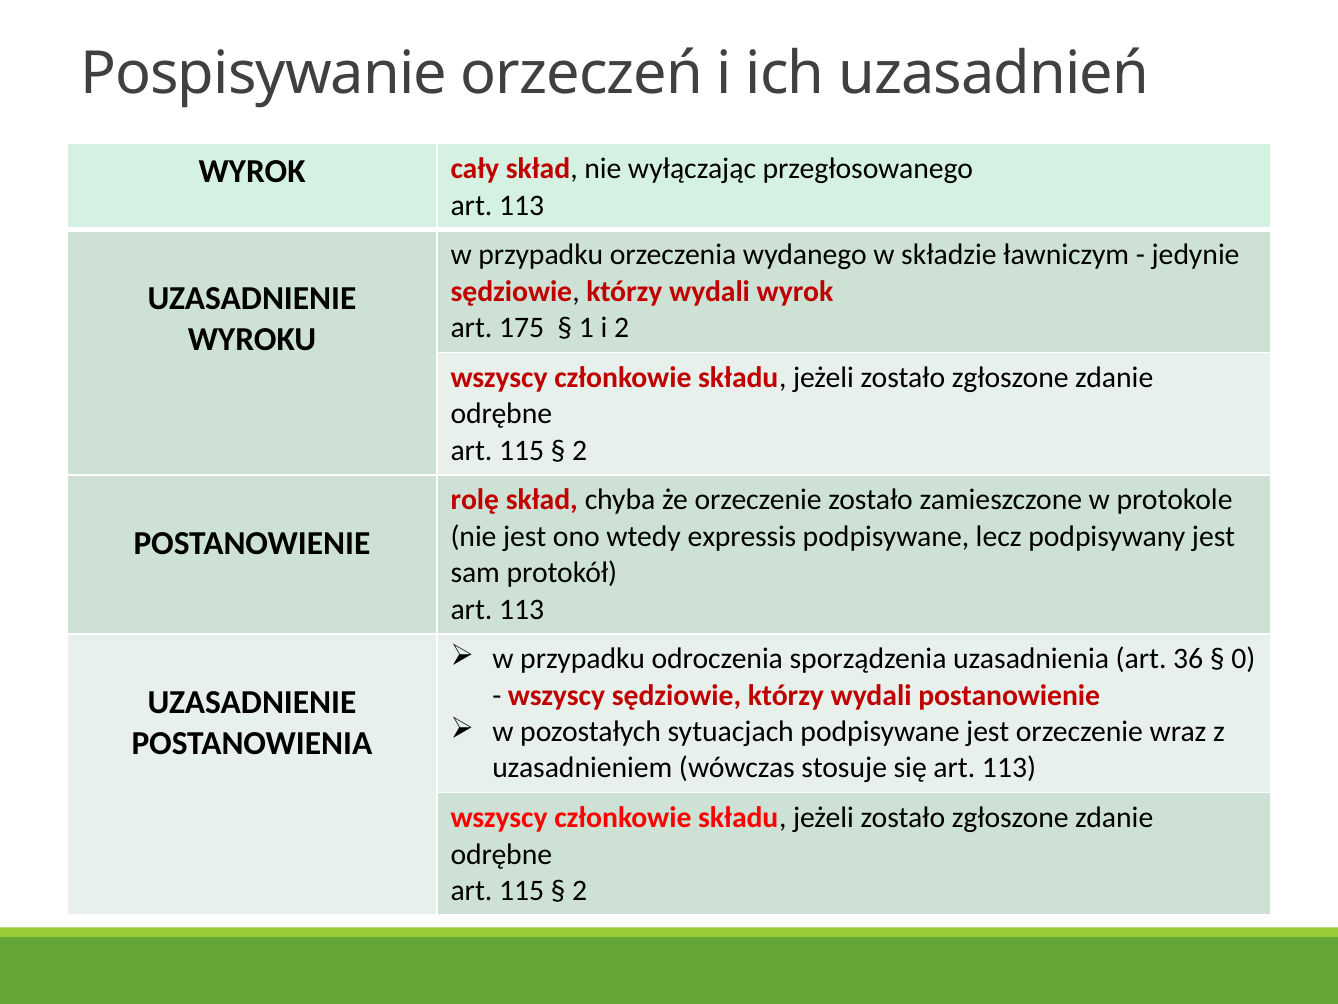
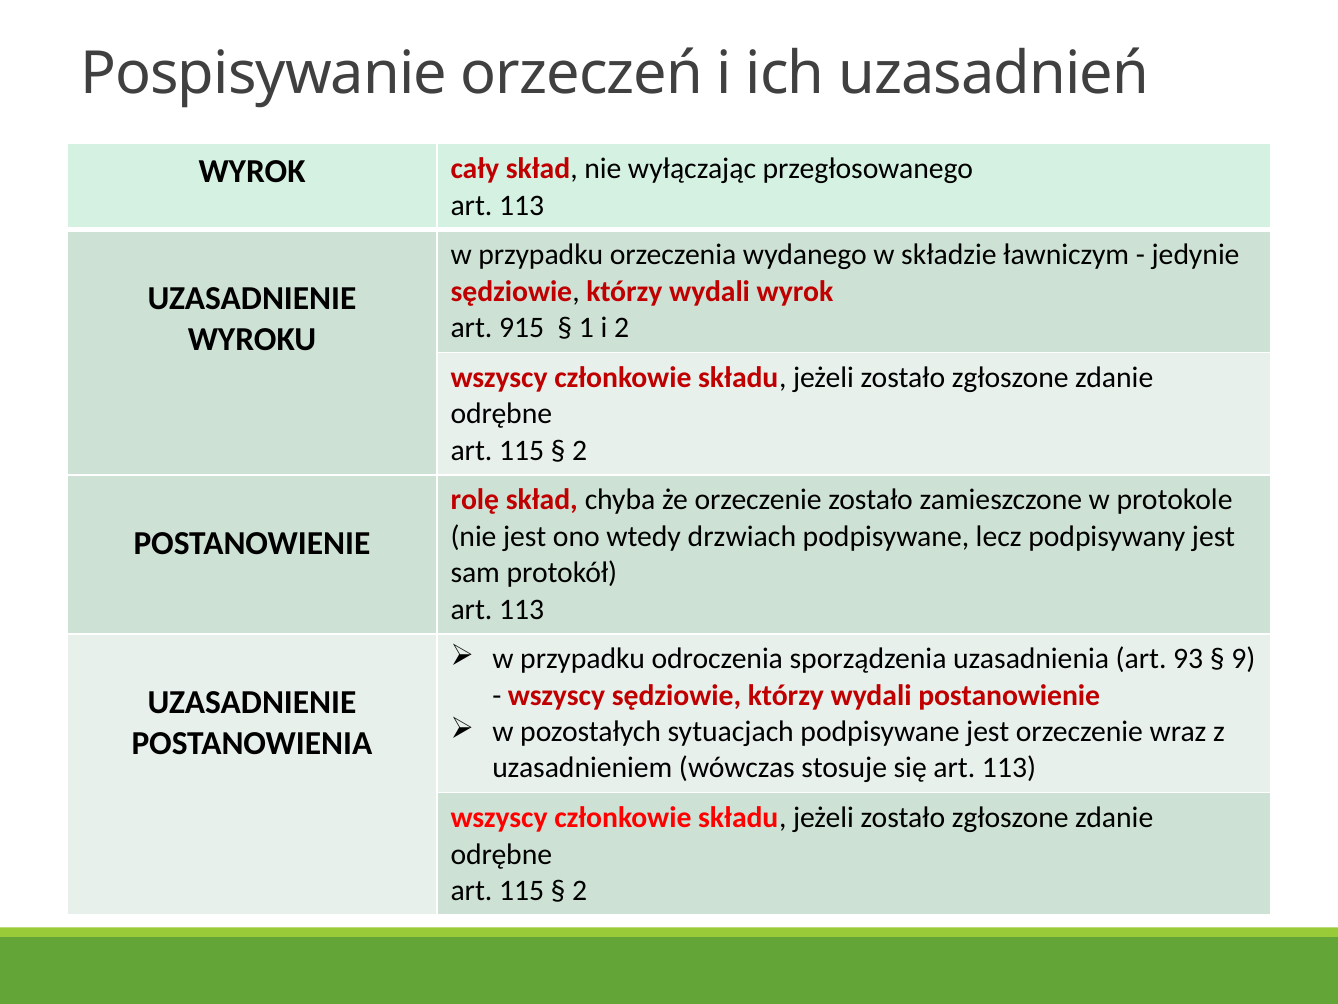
175: 175 -> 915
expressis: expressis -> drzwiach
36: 36 -> 93
0: 0 -> 9
